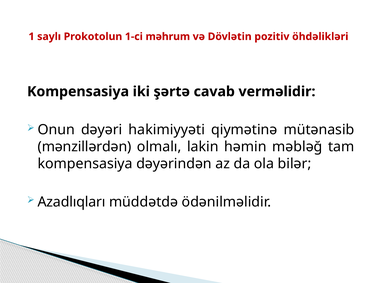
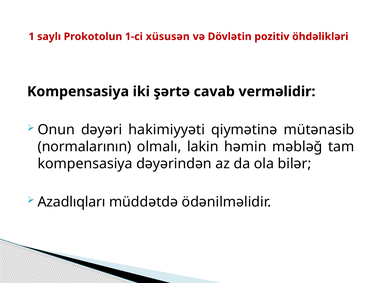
məhrum: məhrum -> xüsusən
mənzillərdən: mənzillərdən -> normalarının
